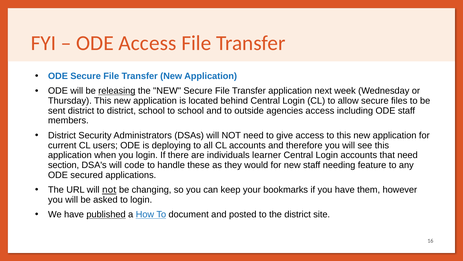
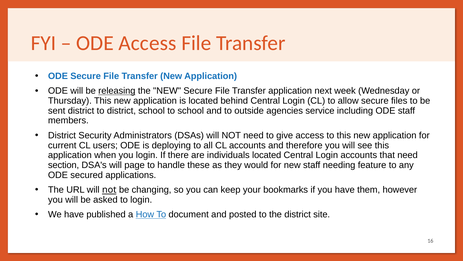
agencies access: access -> service
individuals learner: learner -> located
code: code -> page
published underline: present -> none
